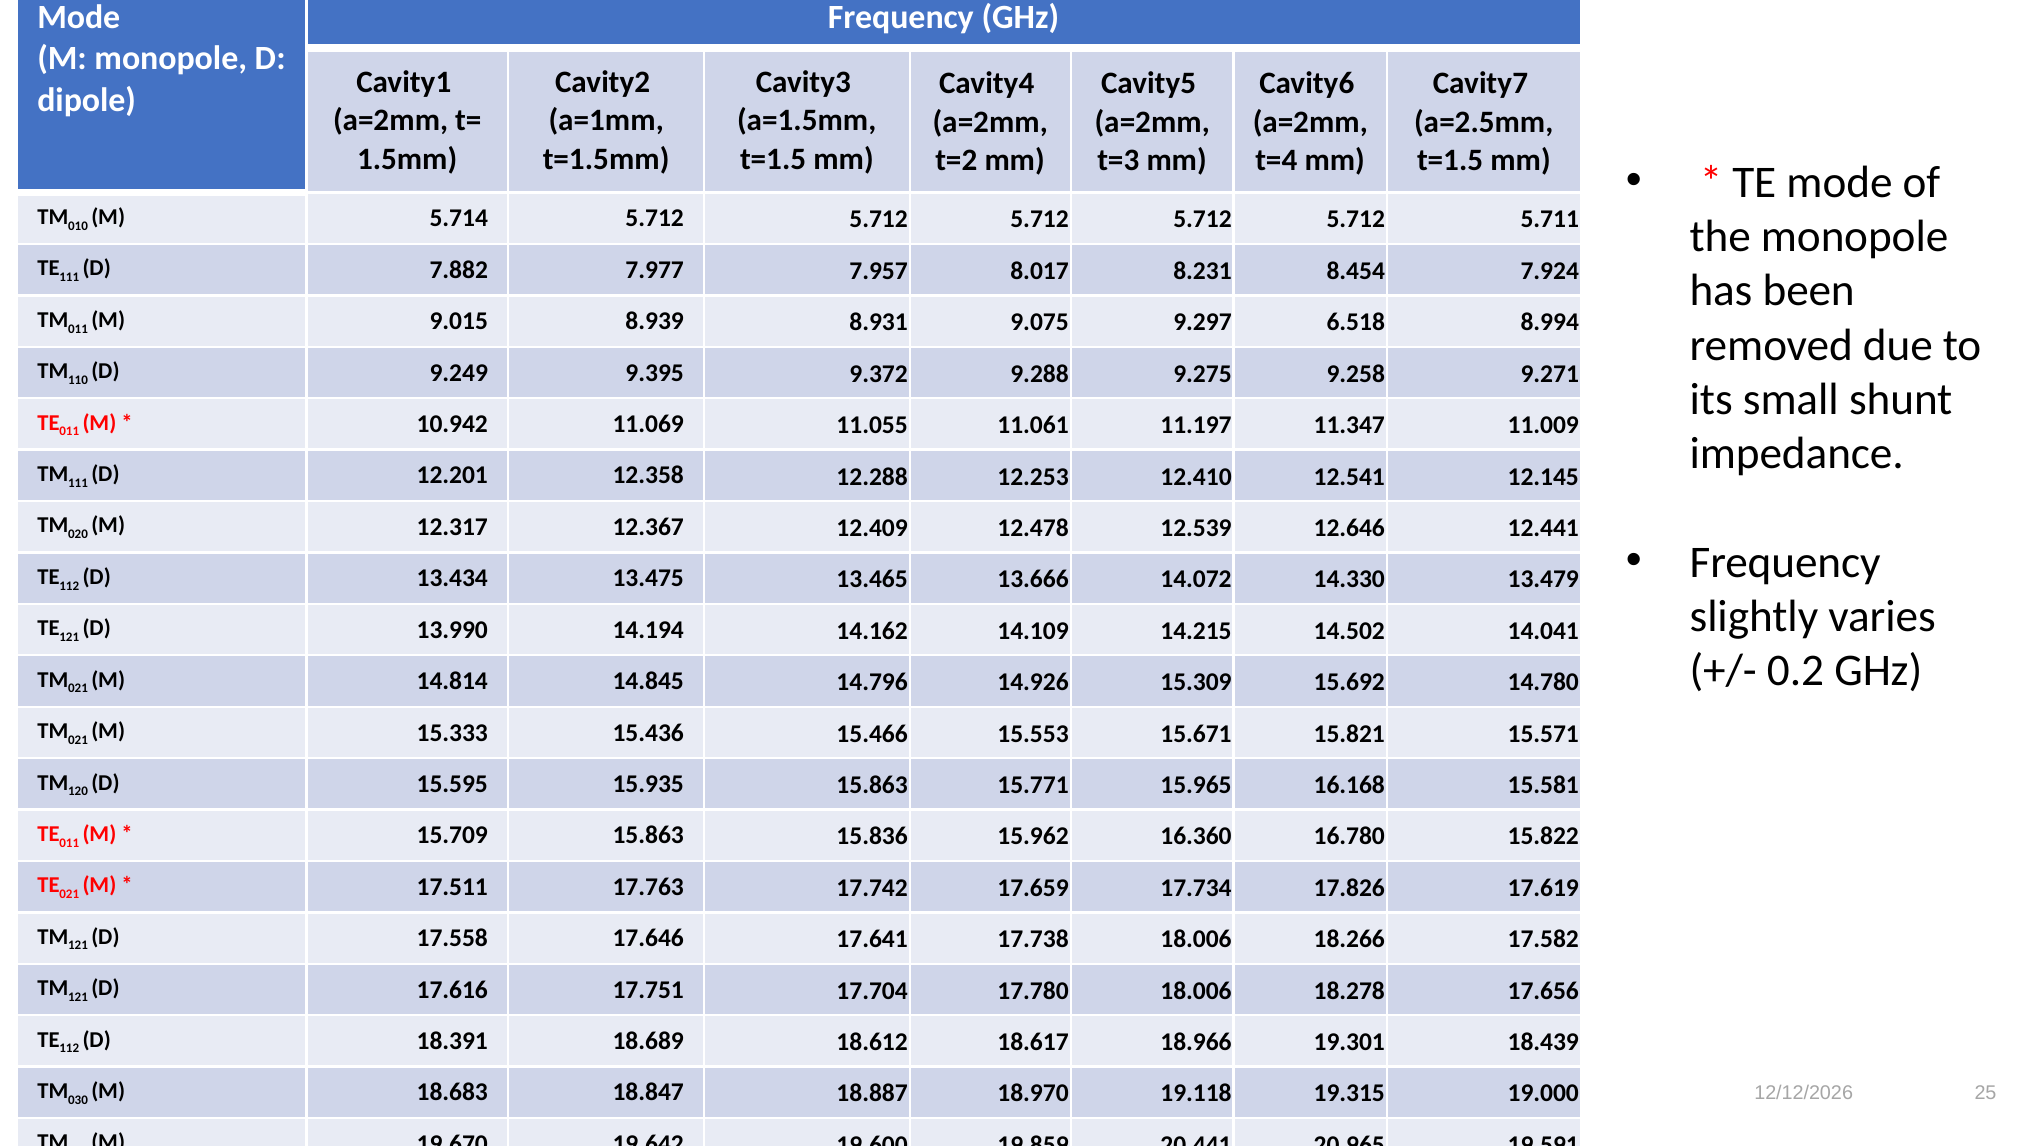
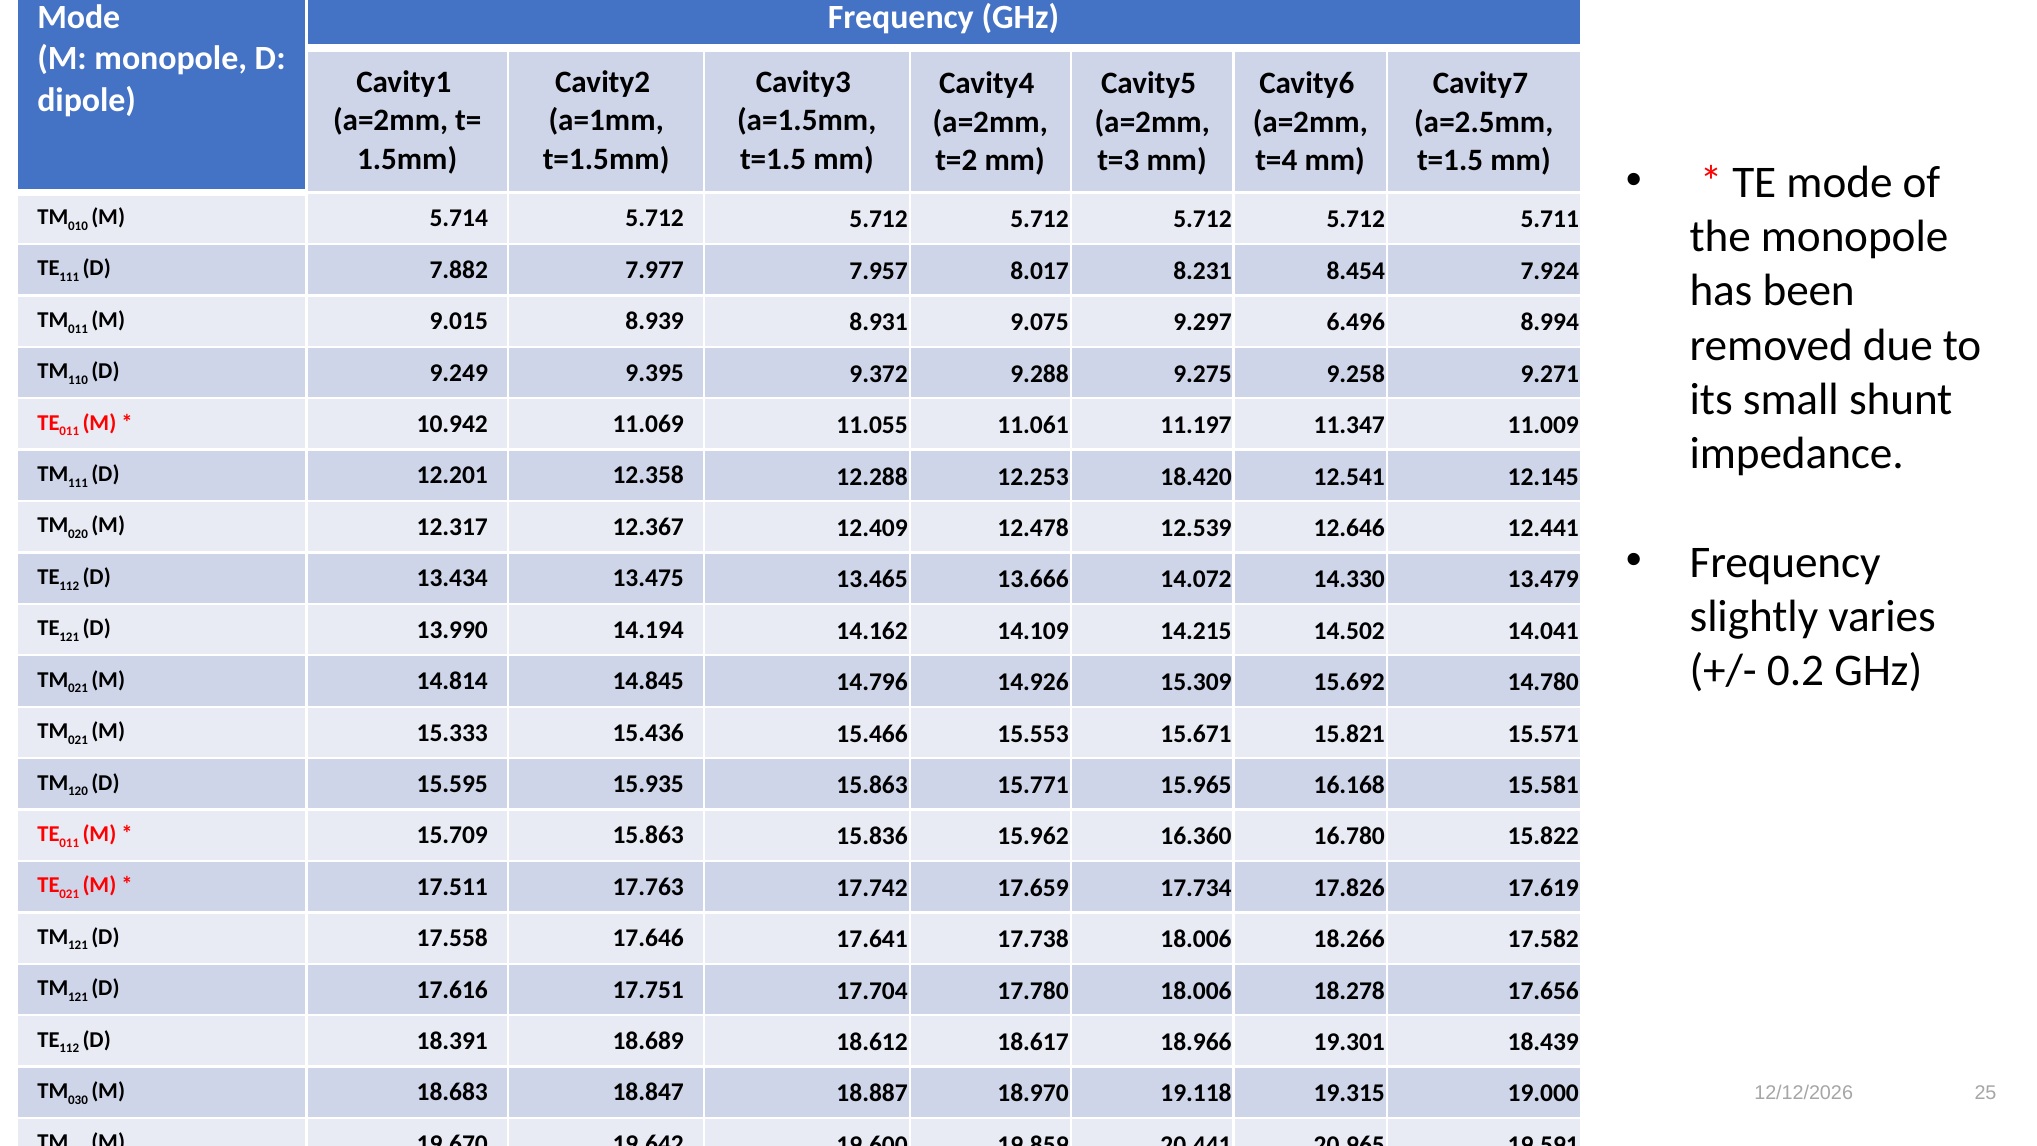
6.518: 6.518 -> 6.496
12.410: 12.410 -> 18.420
